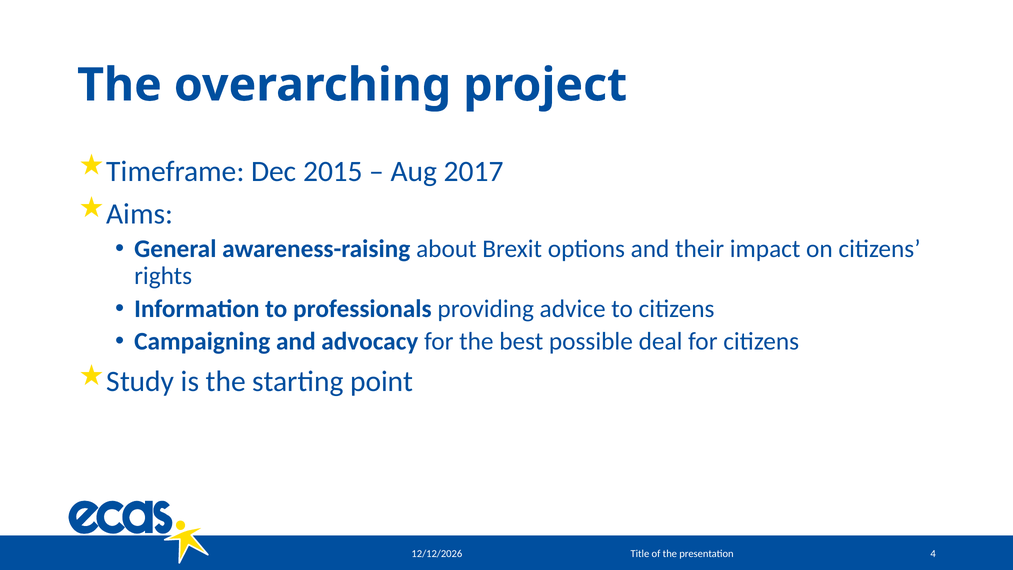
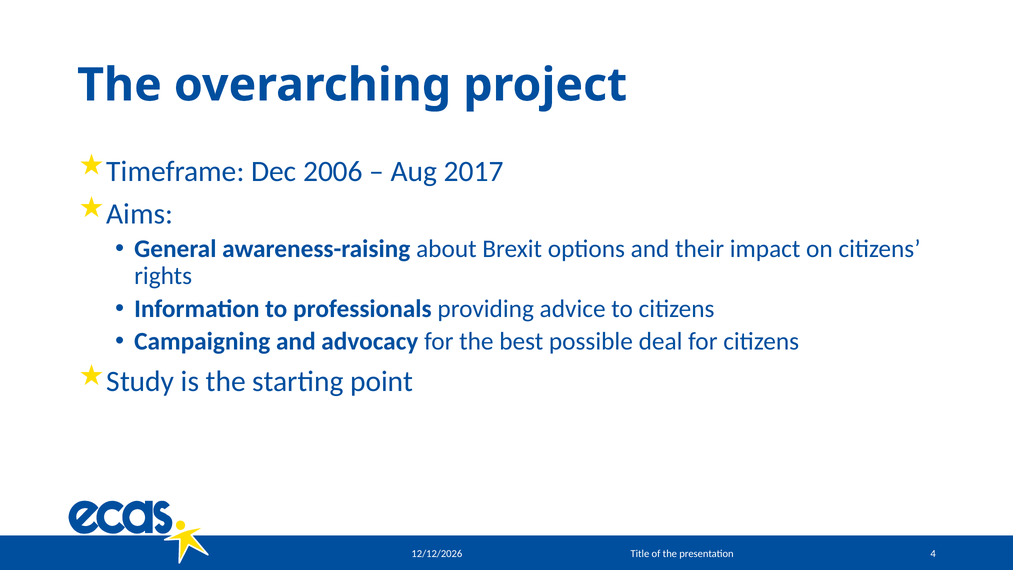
2015: 2015 -> 2006
